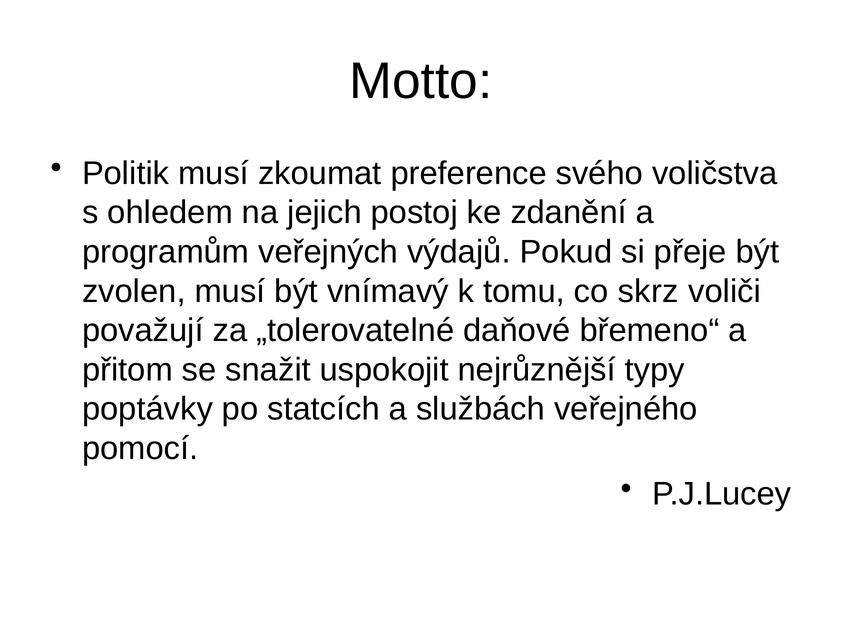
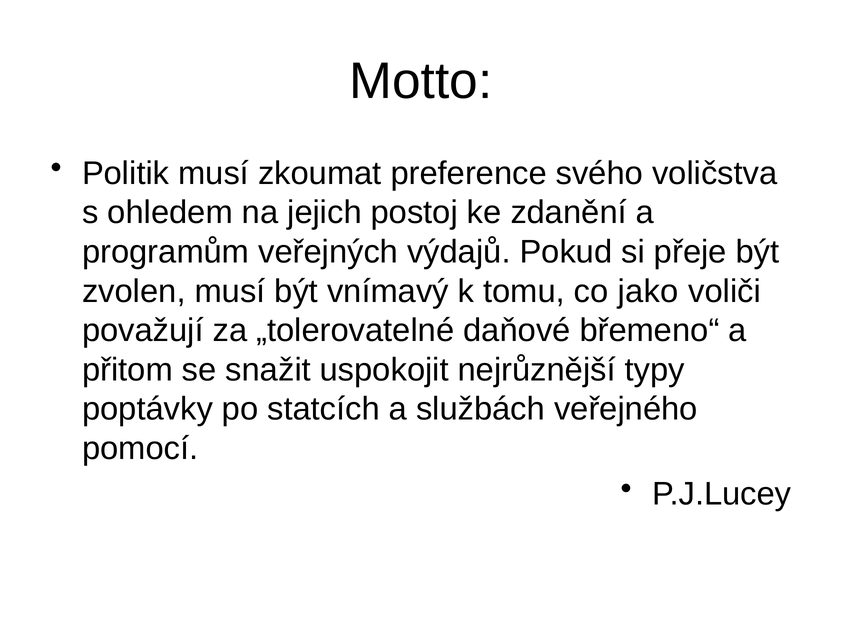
skrz: skrz -> jako
